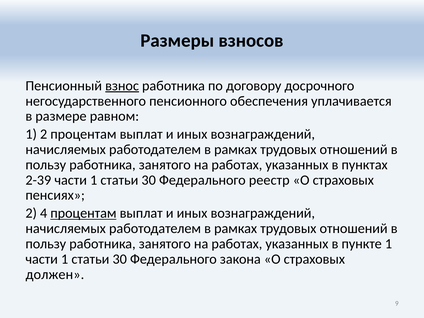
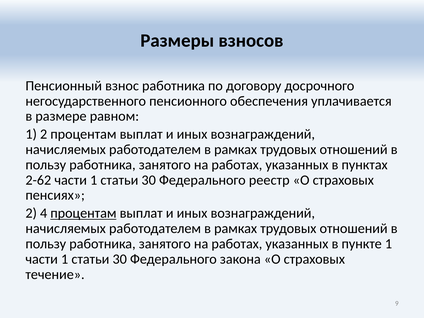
взнос underline: present -> none
2-39: 2-39 -> 2-62
должен: должен -> течение
